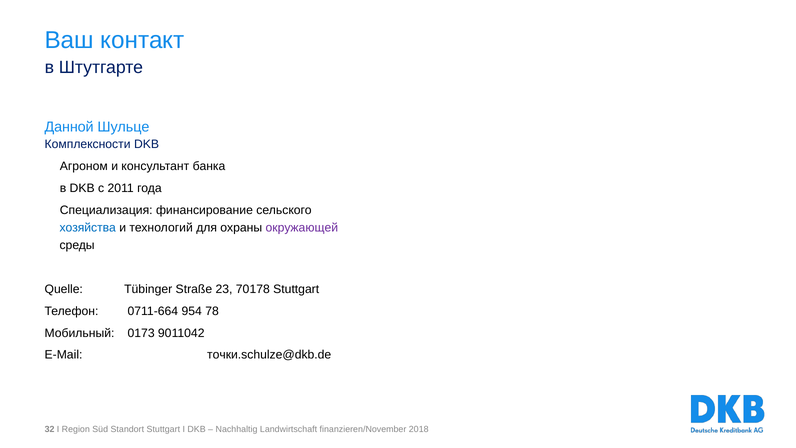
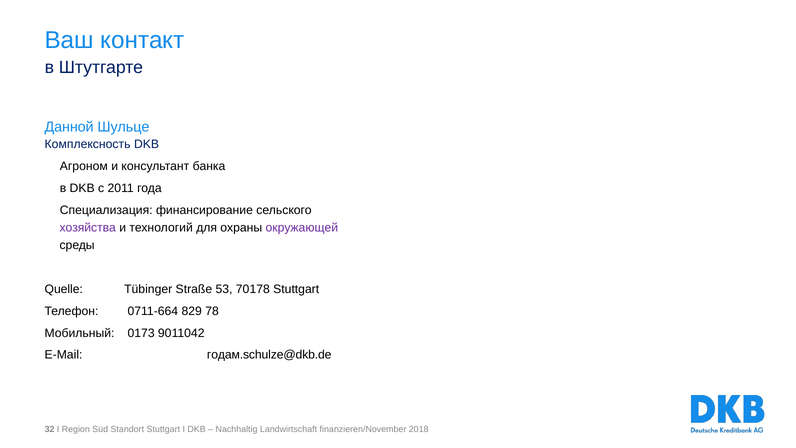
Комплексности: Комплексности -> Комплексность
хозяйства colour: blue -> purple
23: 23 -> 53
954: 954 -> 829
точки.schulze@dkb.de: точки.schulze@dkb.de -> годам.schulze@dkb.de
